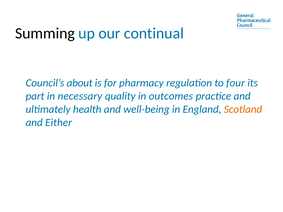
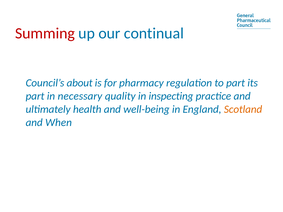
Summing colour: black -> red
to four: four -> part
outcomes: outcomes -> inspecting
Either: Either -> When
